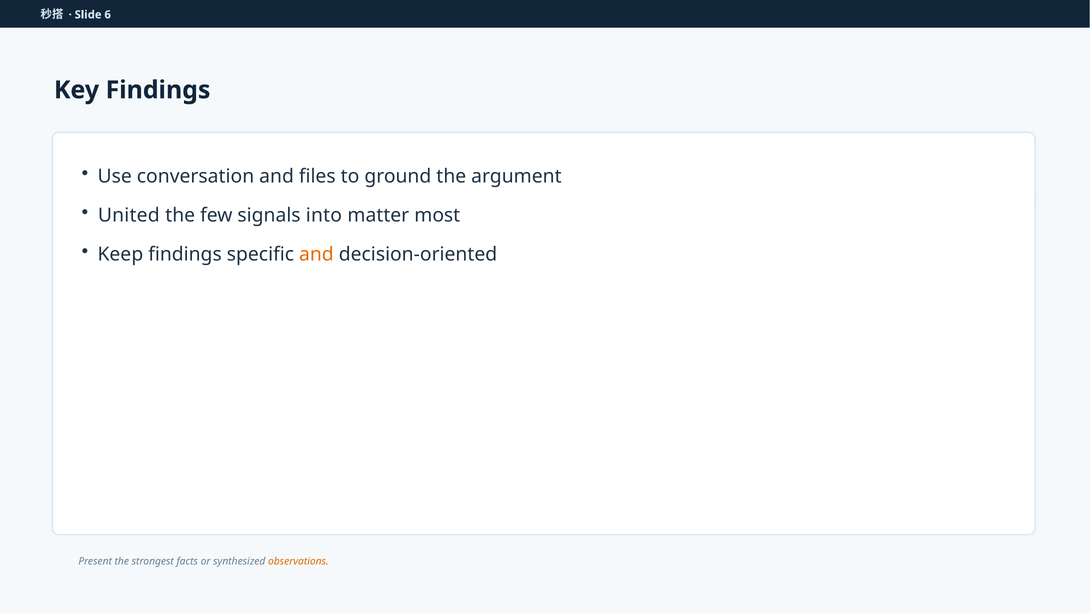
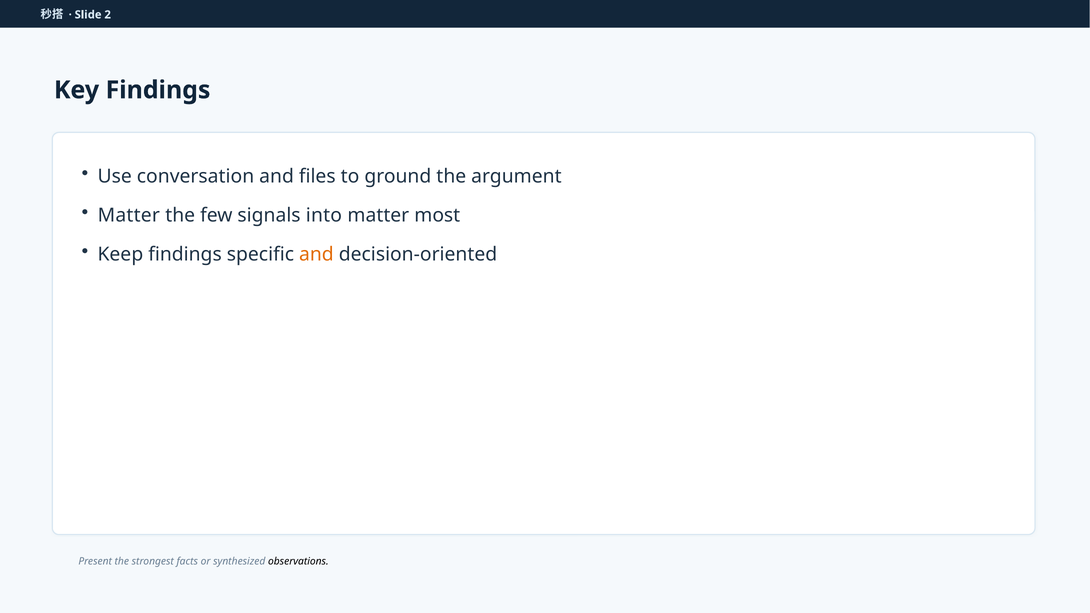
6: 6 -> 2
United at (129, 215): United -> Matter
observations colour: orange -> black
